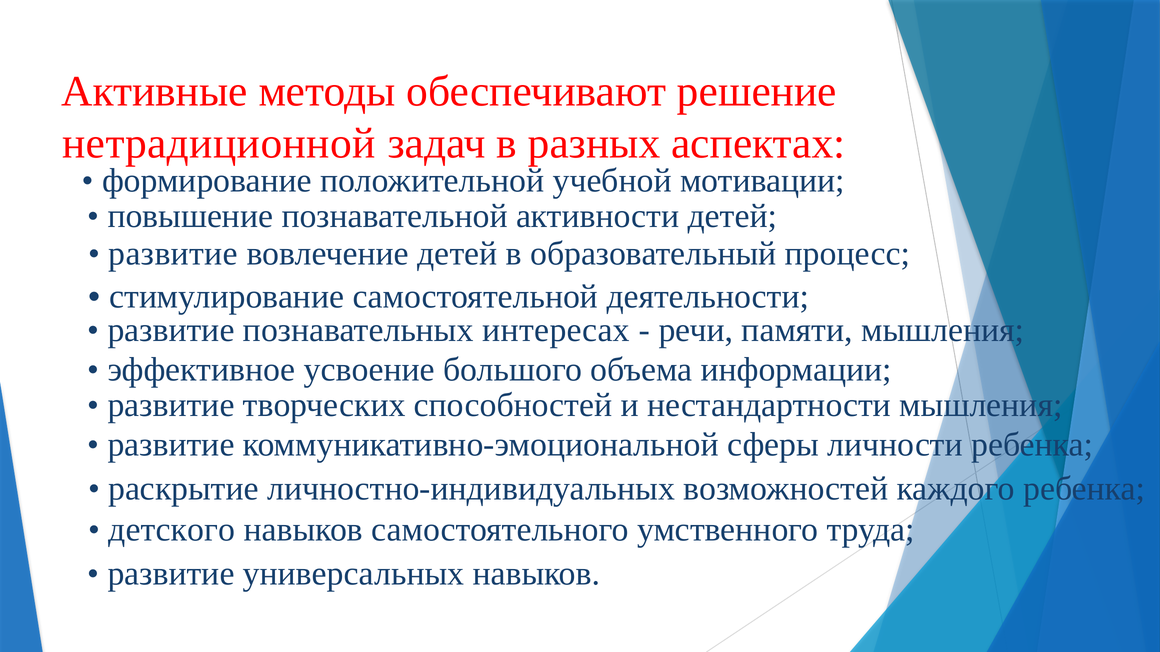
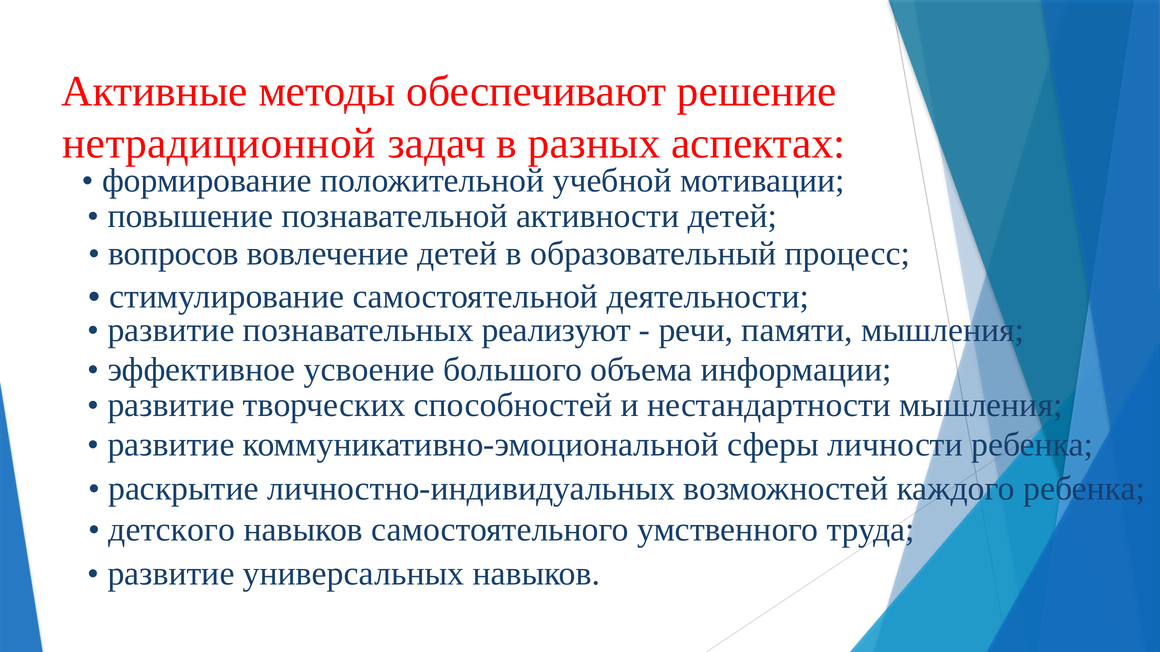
развитие at (173, 254): развитие -> вопросов
интересах: интересах -> реализуют
